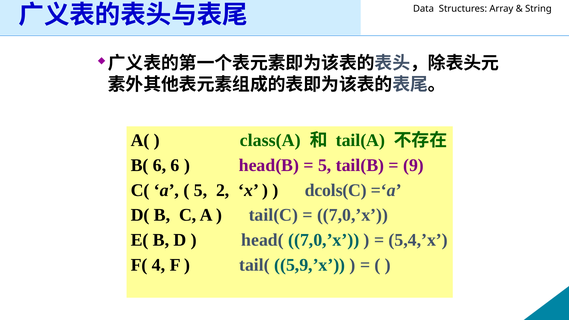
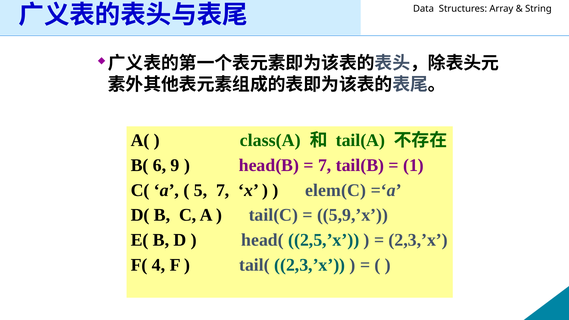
6 6: 6 -> 9
5 at (325, 165): 5 -> 7
9: 9 -> 1
5 2: 2 -> 7
dcols(C: dcols(C -> elem(C
7,0,’x at (353, 215): 7,0,’x -> 5,9,’x
head( 7,0,’x: 7,0,’x -> 2,5,’x
5,4,’x at (418, 240): 5,4,’x -> 2,3,’x
tail( 5,9,’x: 5,9,’x -> 2,3,’x
